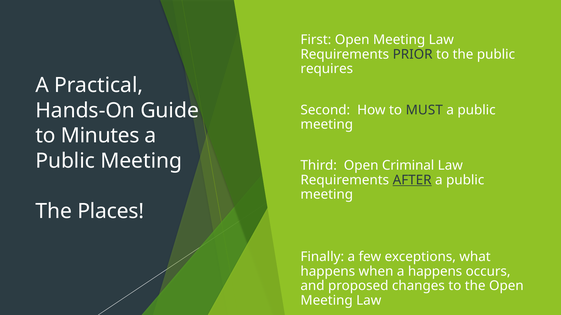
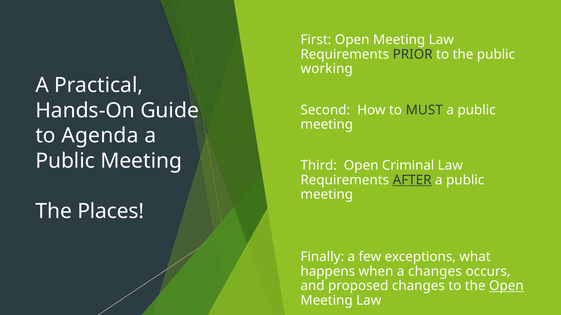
requires: requires -> working
Minutes: Minutes -> Agenda
a happens: happens -> changes
Open at (506, 286) underline: none -> present
